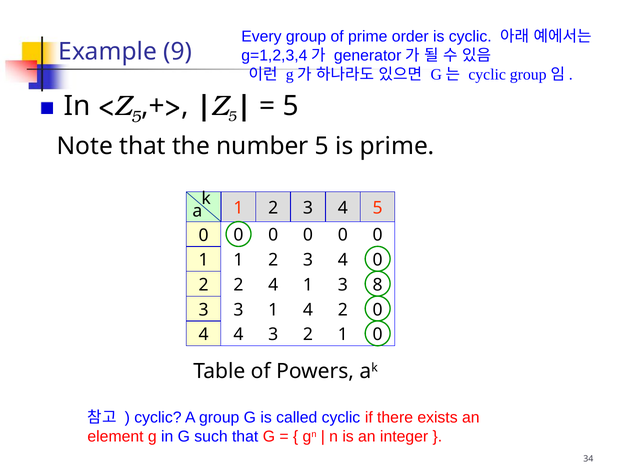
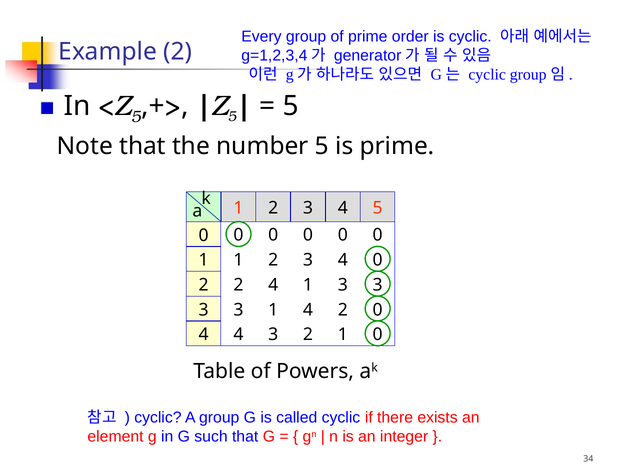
Example 9: 9 -> 2
1 3 8: 8 -> 3
